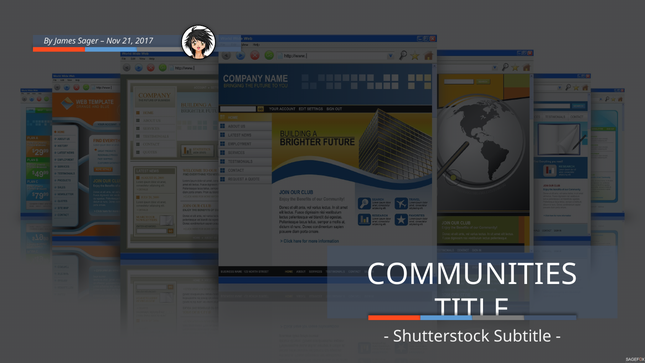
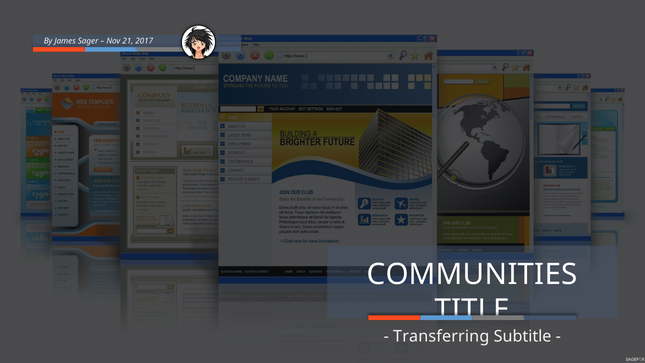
Shutterstock: Shutterstock -> Transferring
